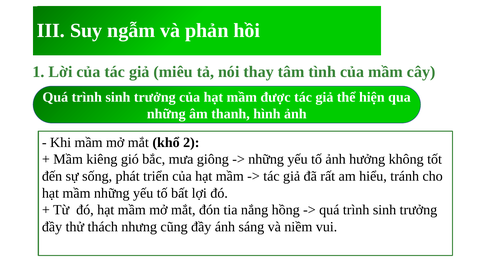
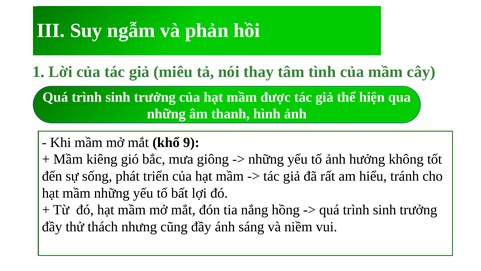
2: 2 -> 9
